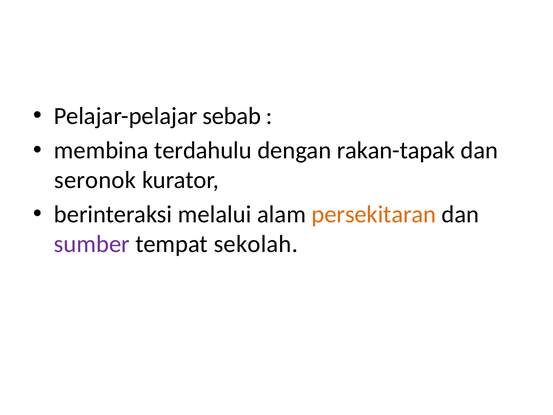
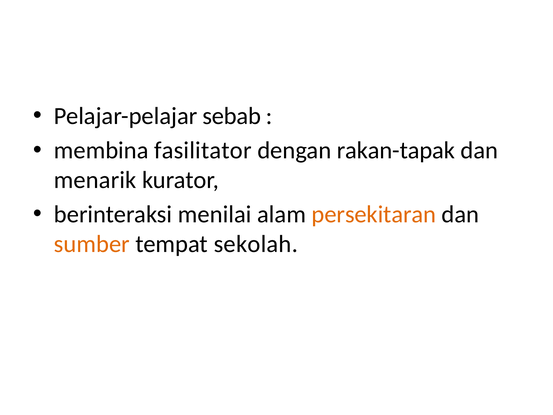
terdahulu: terdahulu -> fasilitator
seronok: seronok -> menarik
melalui: melalui -> menilai
sumber colour: purple -> orange
